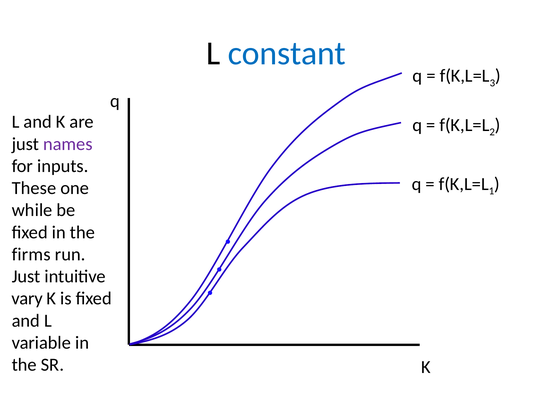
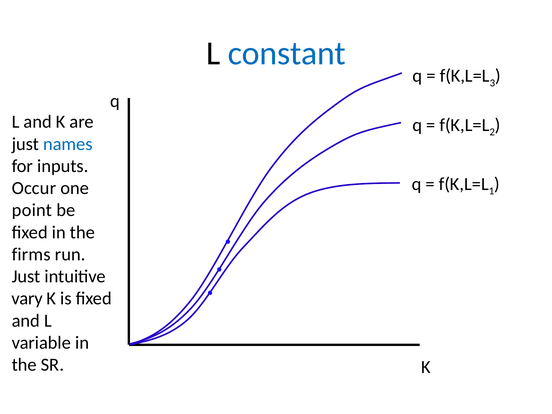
names colour: purple -> blue
These: These -> Occur
while: while -> point
